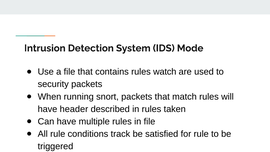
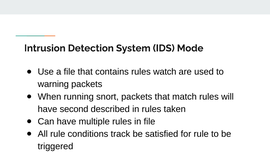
security: security -> warning
header: header -> second
